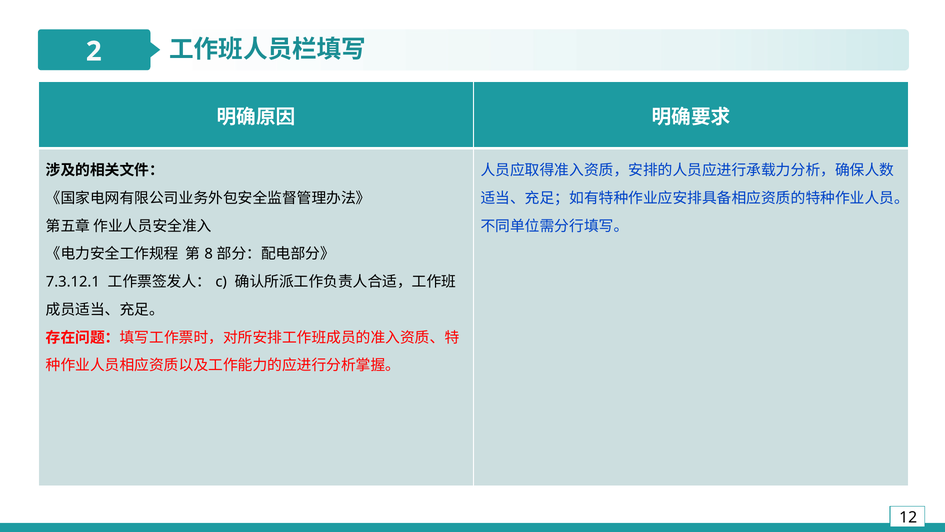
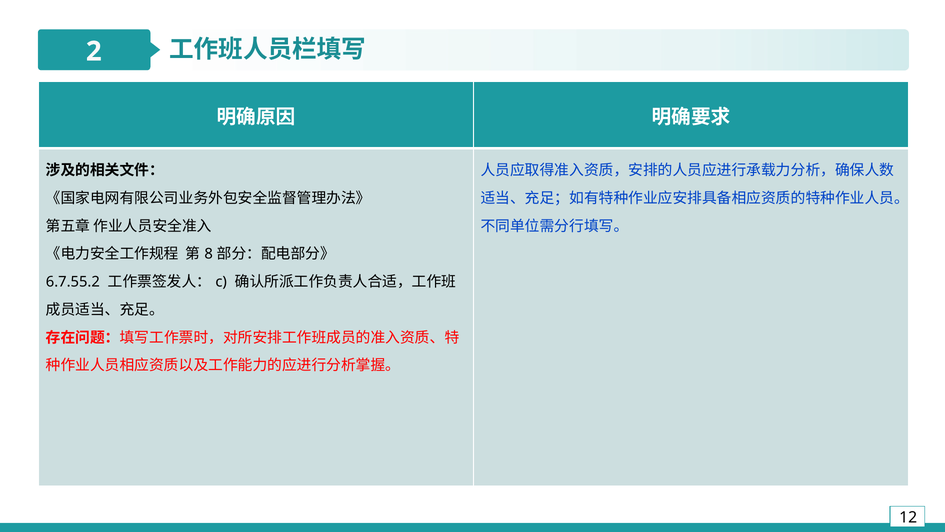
7.3.12.1: 7.3.12.1 -> 6.7.55.2
